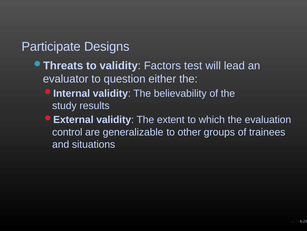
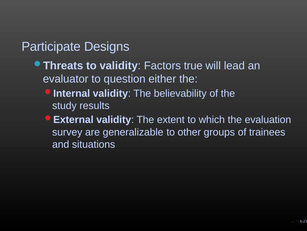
test: test -> true
control: control -> survey
